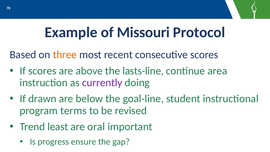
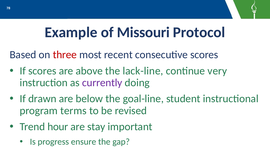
three colour: orange -> red
lasts-line: lasts-line -> lack-line
area: area -> very
least: least -> hour
oral: oral -> stay
